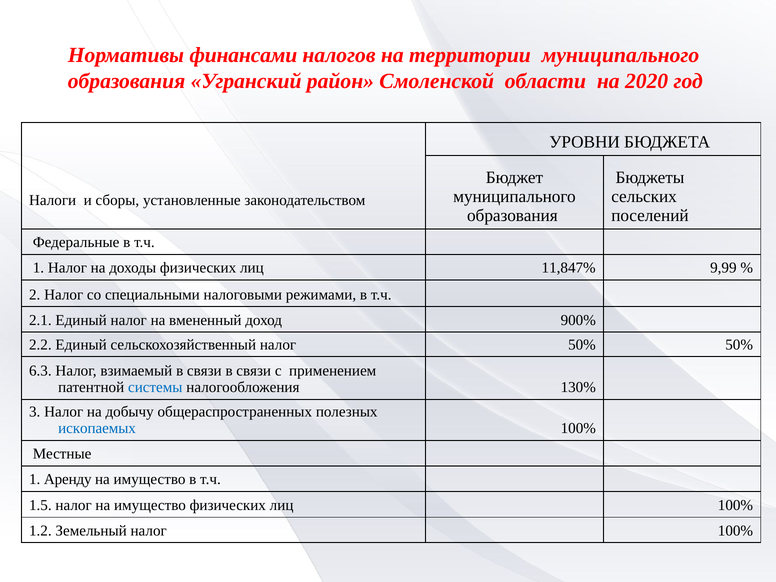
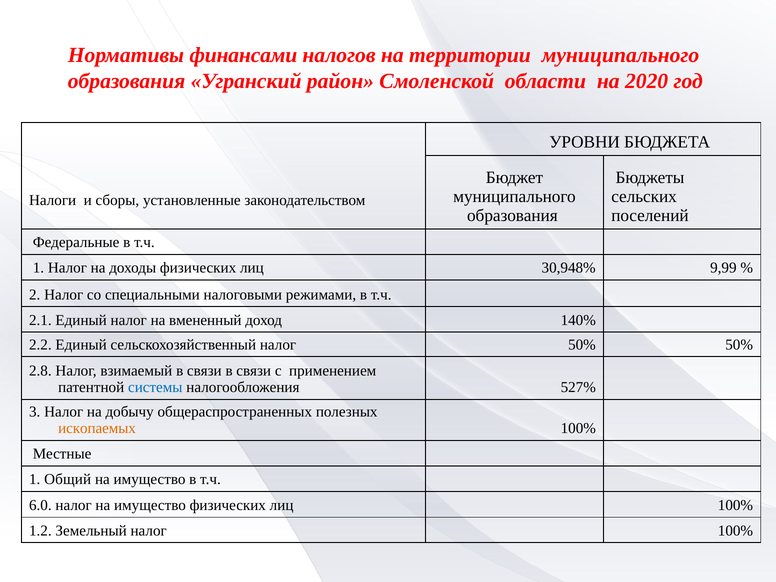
11,847%: 11,847% -> 30,948%
900%: 900% -> 140%
6.3: 6.3 -> 2.8
130%: 130% -> 527%
ископаемых colour: blue -> orange
Аренду: Аренду -> Общий
1.5: 1.5 -> 6.0
